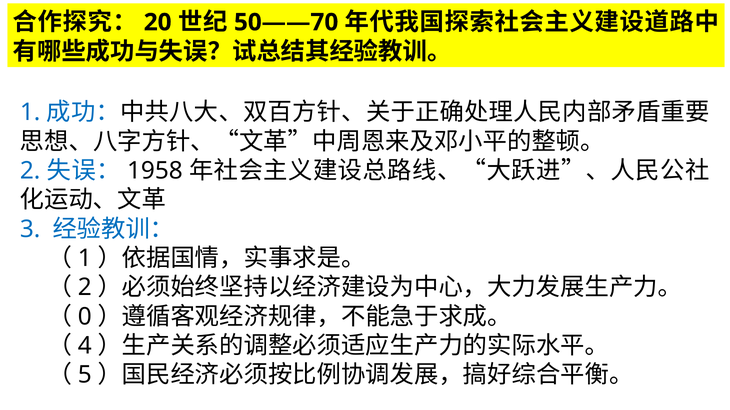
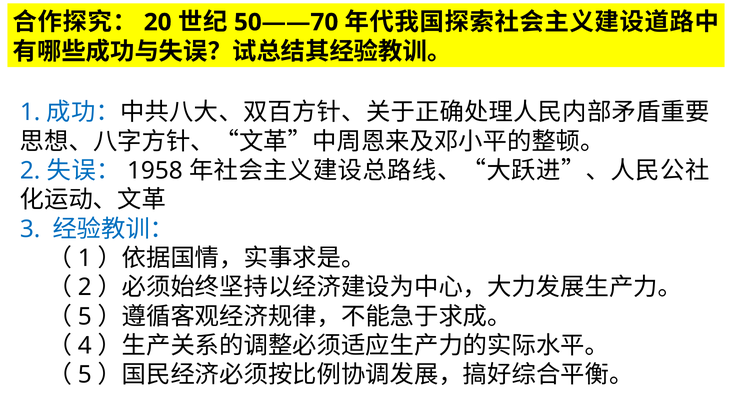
0 at (85, 317): 0 -> 5
